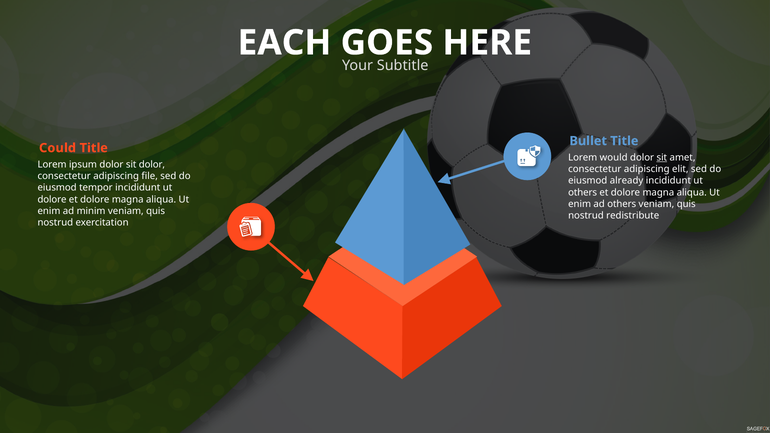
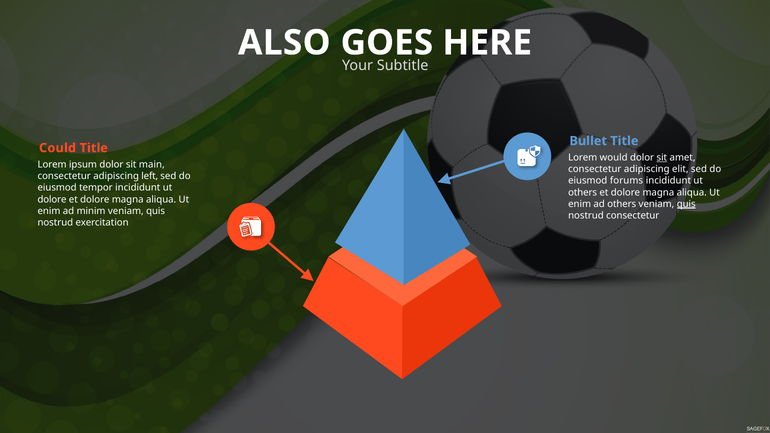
EACH: EACH -> ALSO
sit dolor: dolor -> main
file: file -> left
already: already -> forums
quis at (686, 204) underline: none -> present
nostrud redistribute: redistribute -> consectetur
